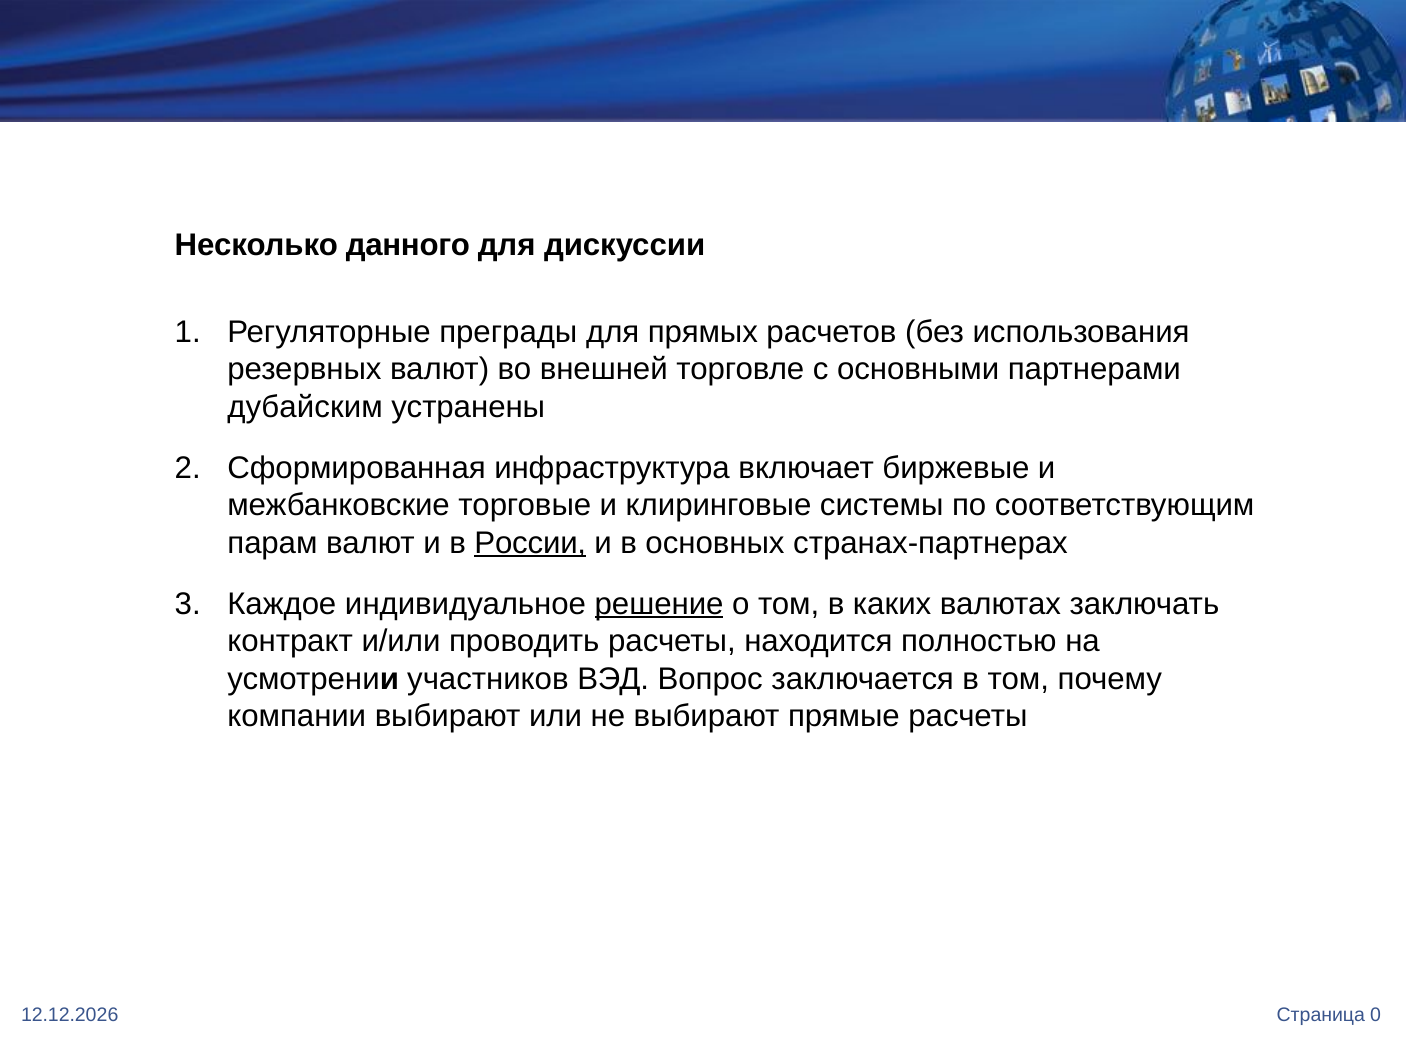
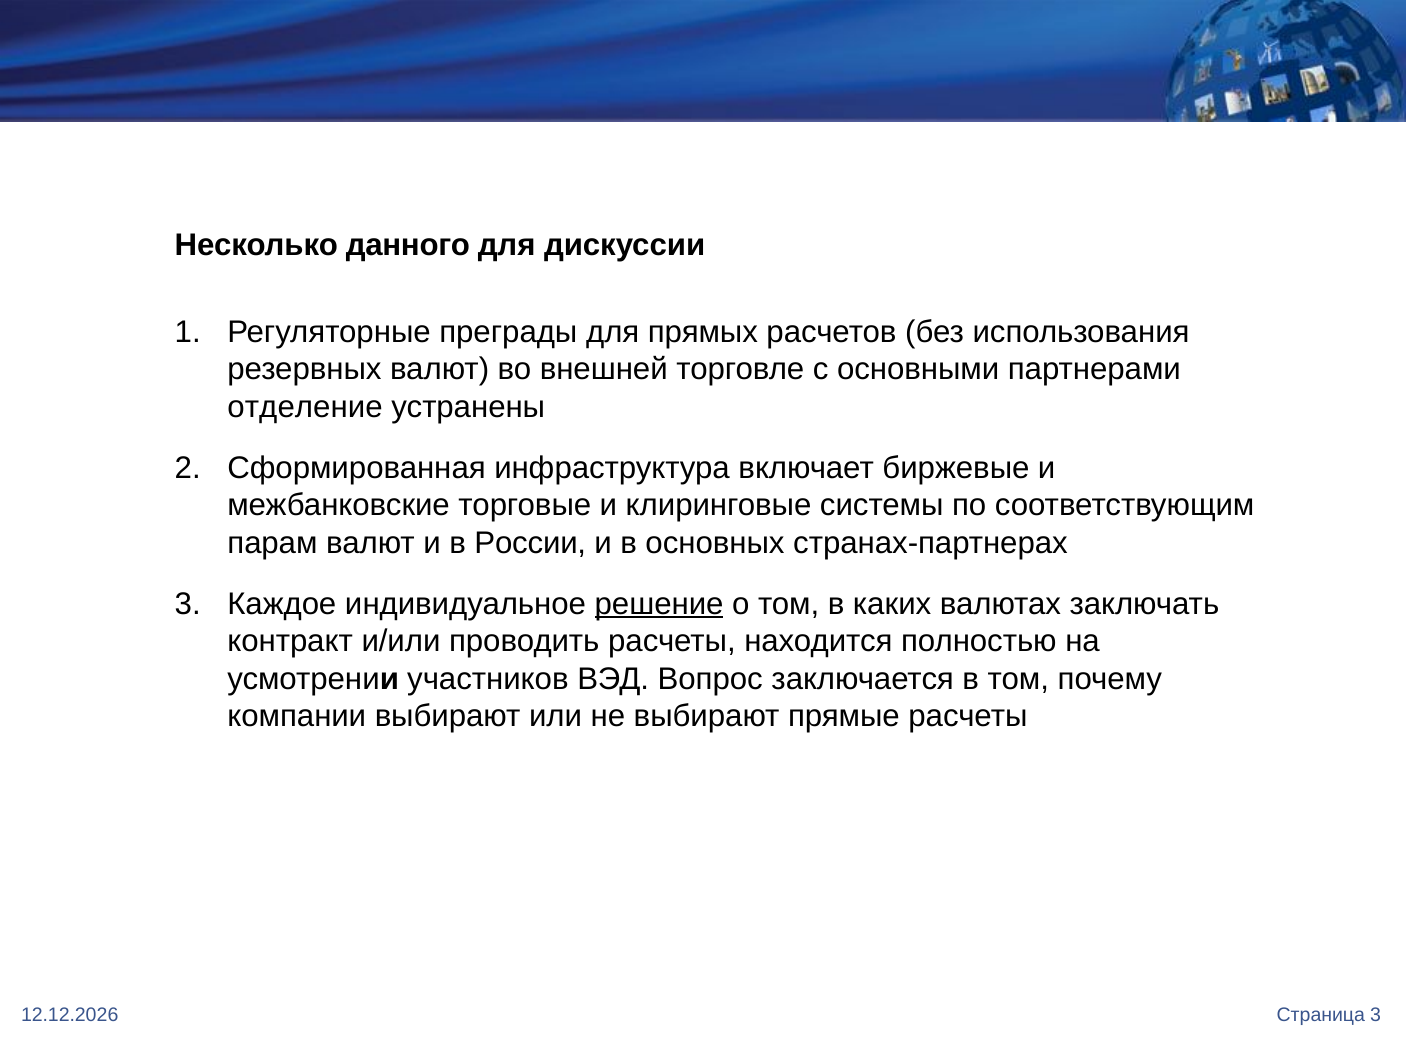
дубайским: дубайским -> отделение
России underline: present -> none
Страница 0: 0 -> 3
